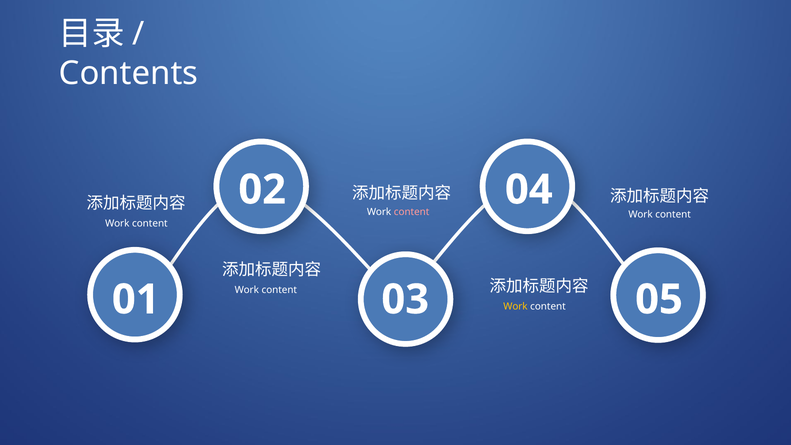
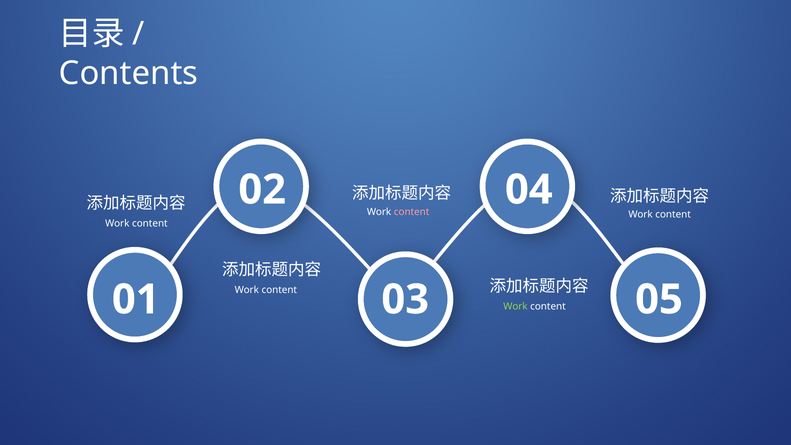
Work at (515, 307) colour: yellow -> light green
